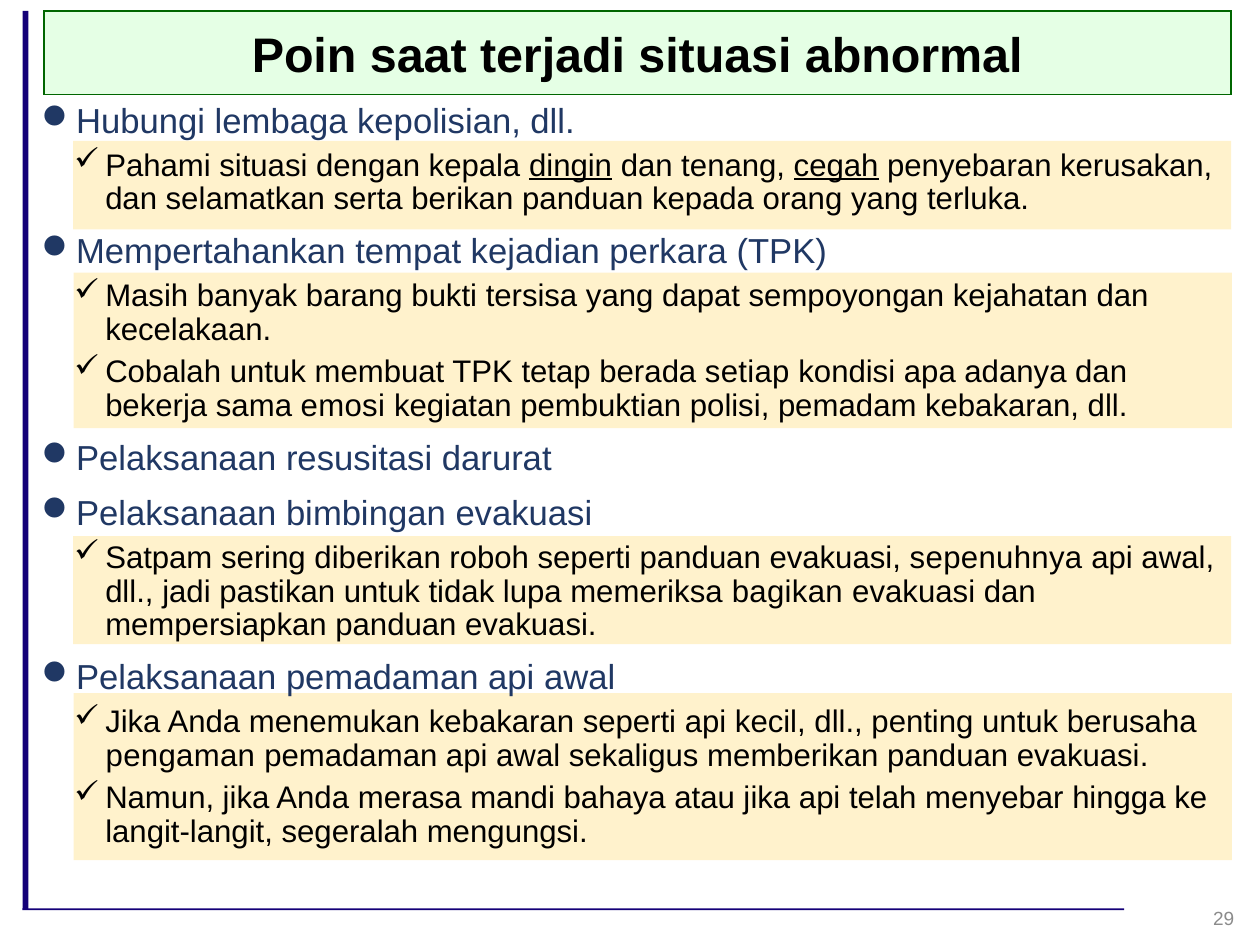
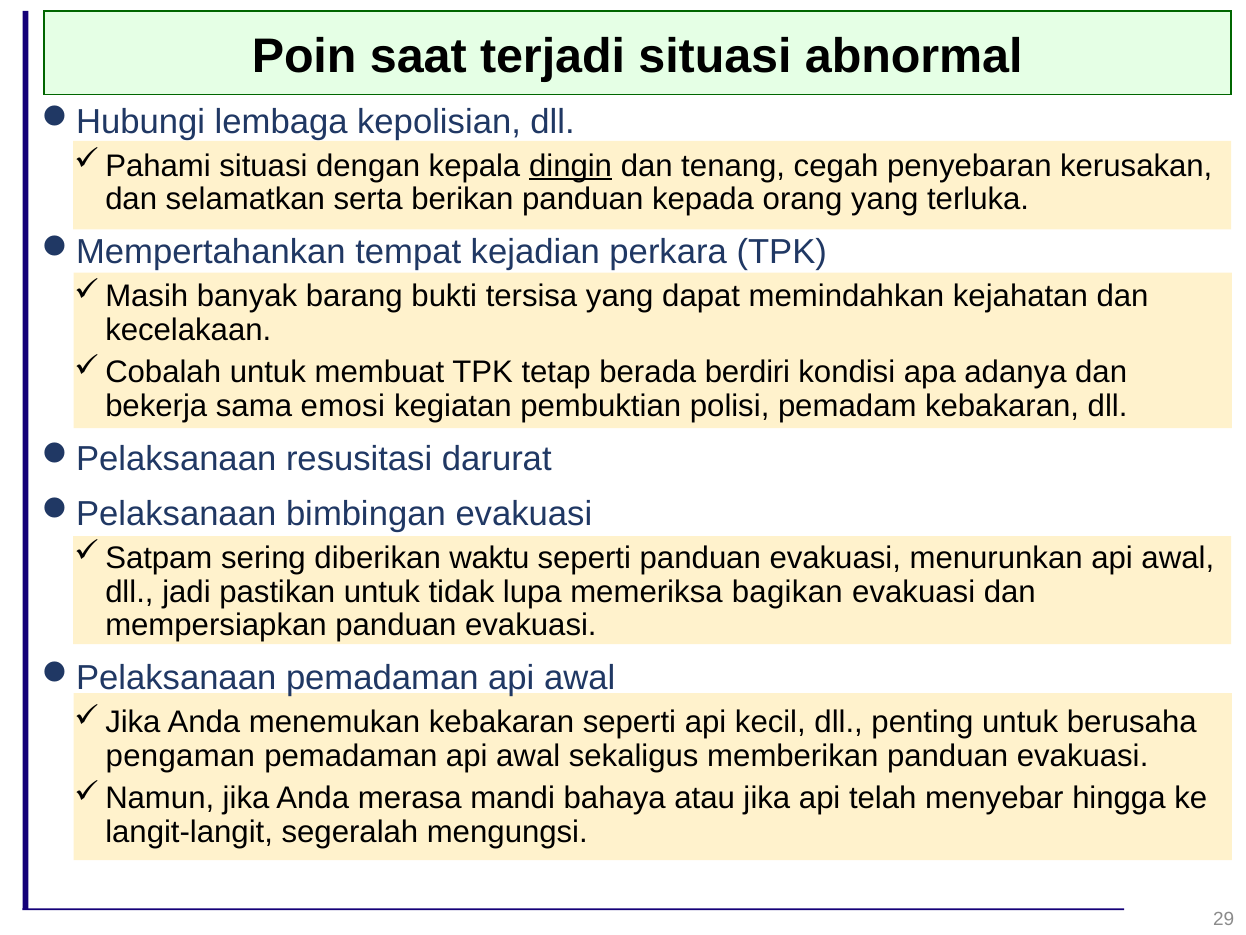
cegah underline: present -> none
sempoyongan: sempoyongan -> memindahkan
setiap: setiap -> berdiri
roboh: roboh -> waktu
sepenuhnya: sepenuhnya -> menurunkan
